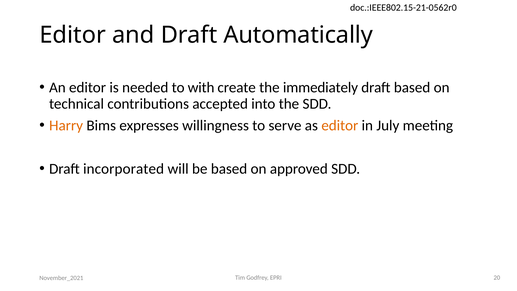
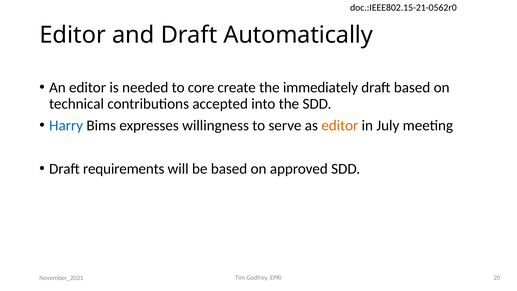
with: with -> core
Harry colour: orange -> blue
incorporated: incorporated -> requirements
